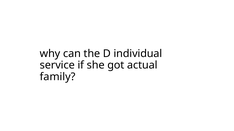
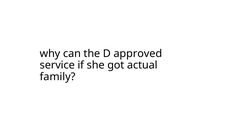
individual: individual -> approved
